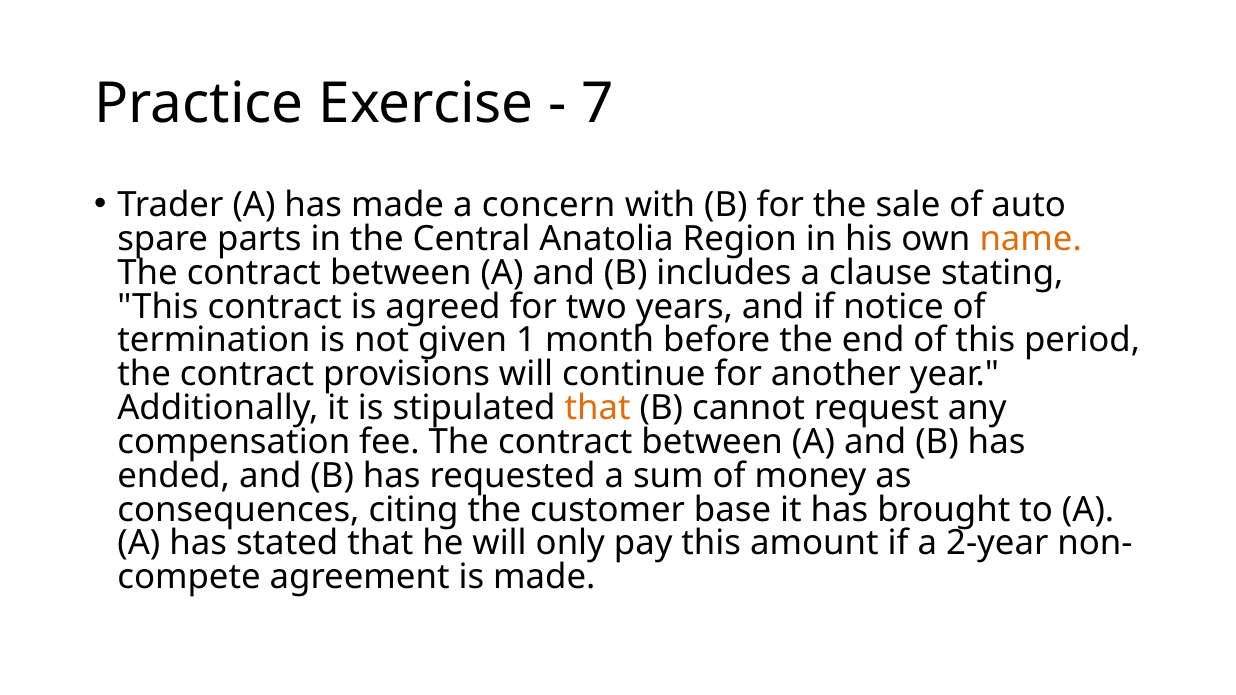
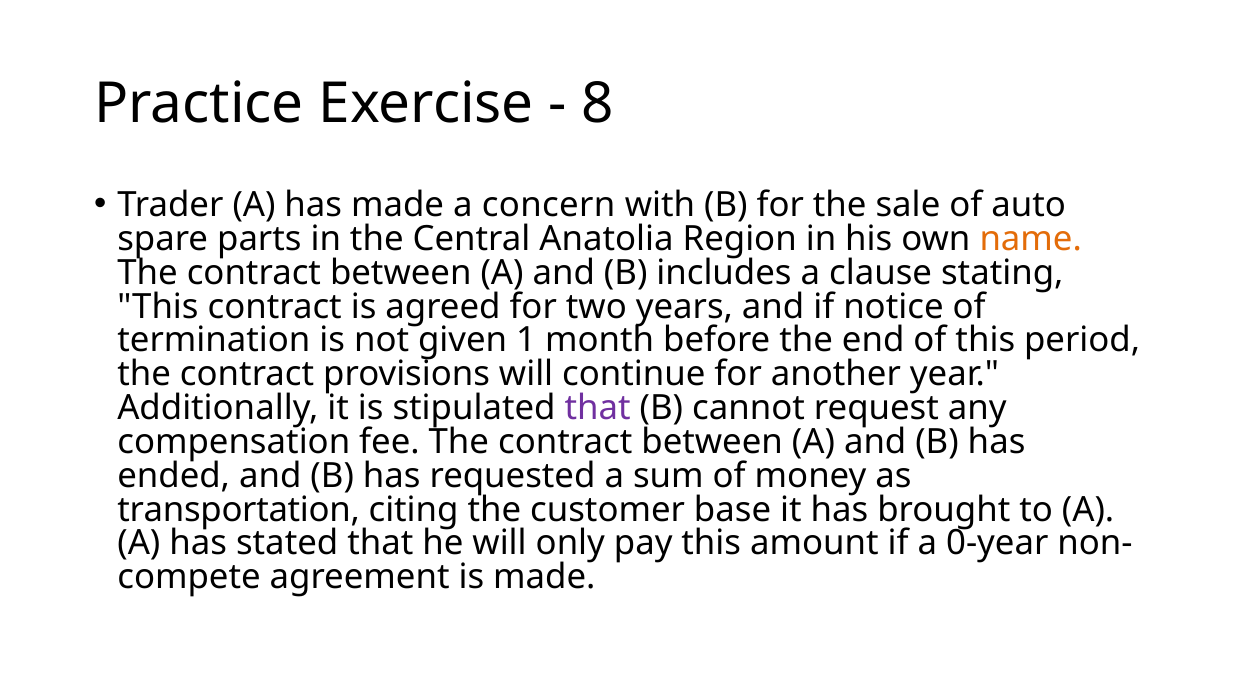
7: 7 -> 8
that at (598, 408) colour: orange -> purple
consequences: consequences -> transportation
2-year: 2-year -> 0-year
